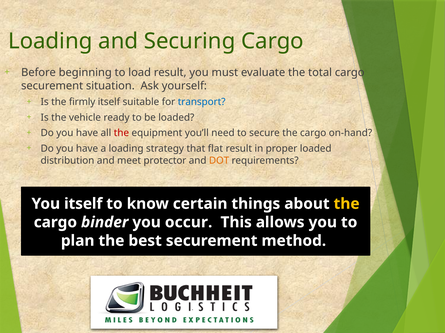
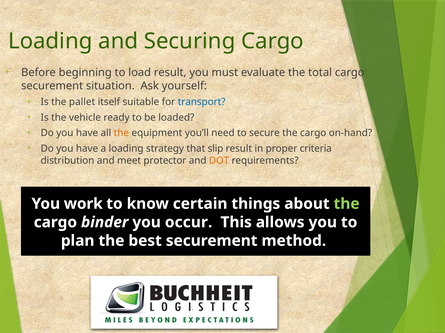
firmly: firmly -> pallet
the at (121, 133) colour: red -> orange
flat: flat -> slip
proper loaded: loaded -> criteria
You itself: itself -> work
the at (347, 204) colour: yellow -> light green
